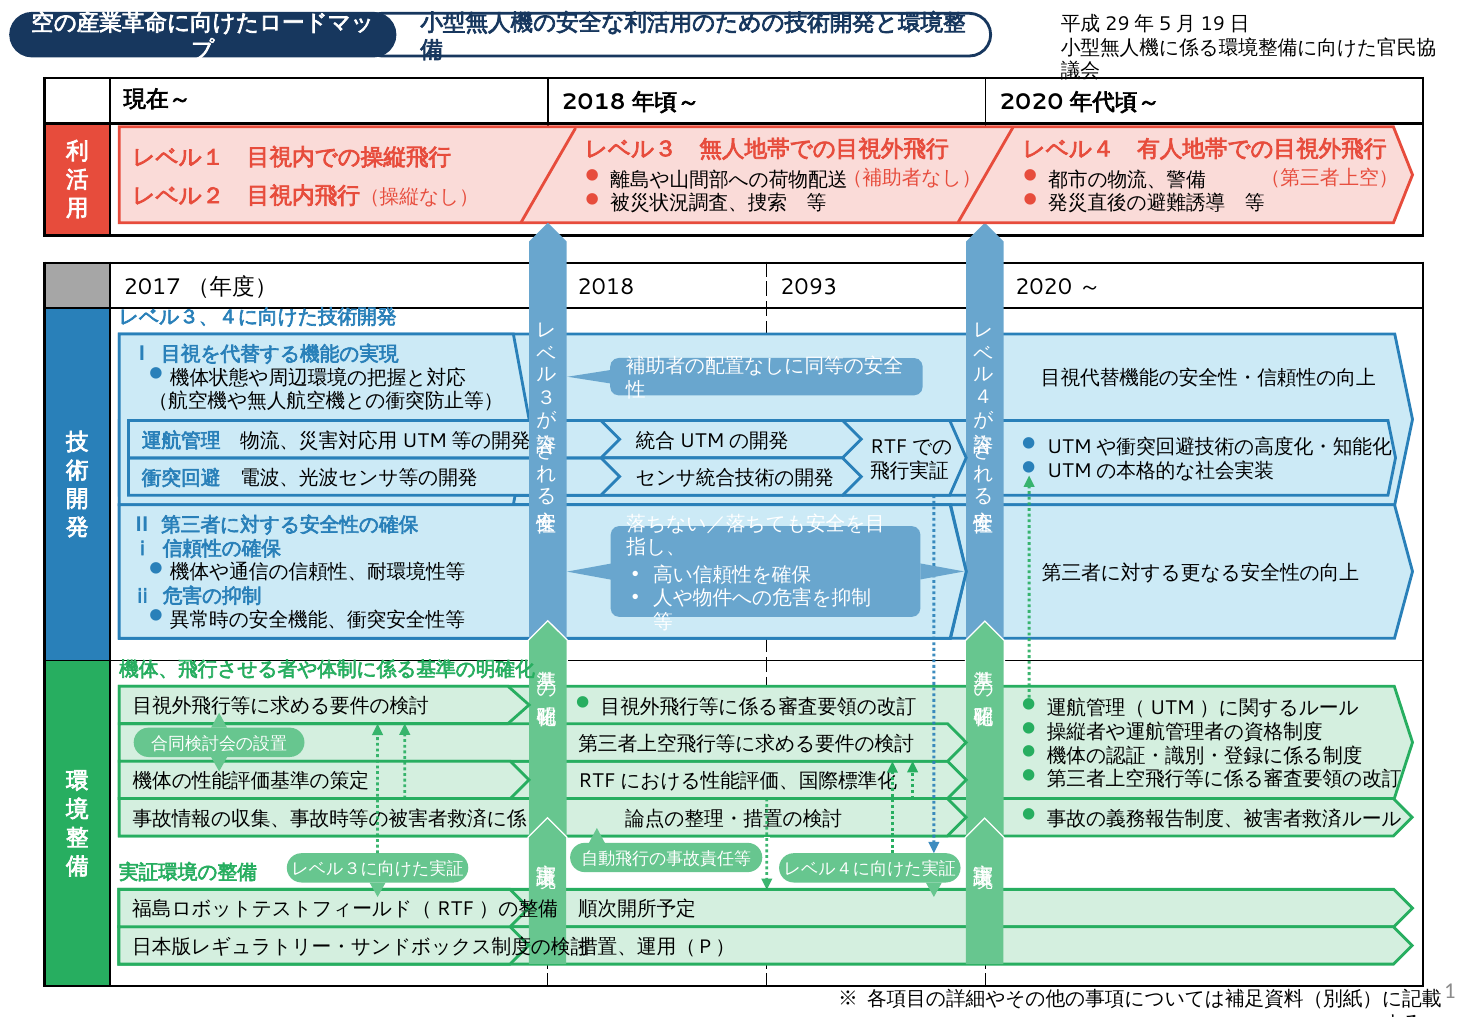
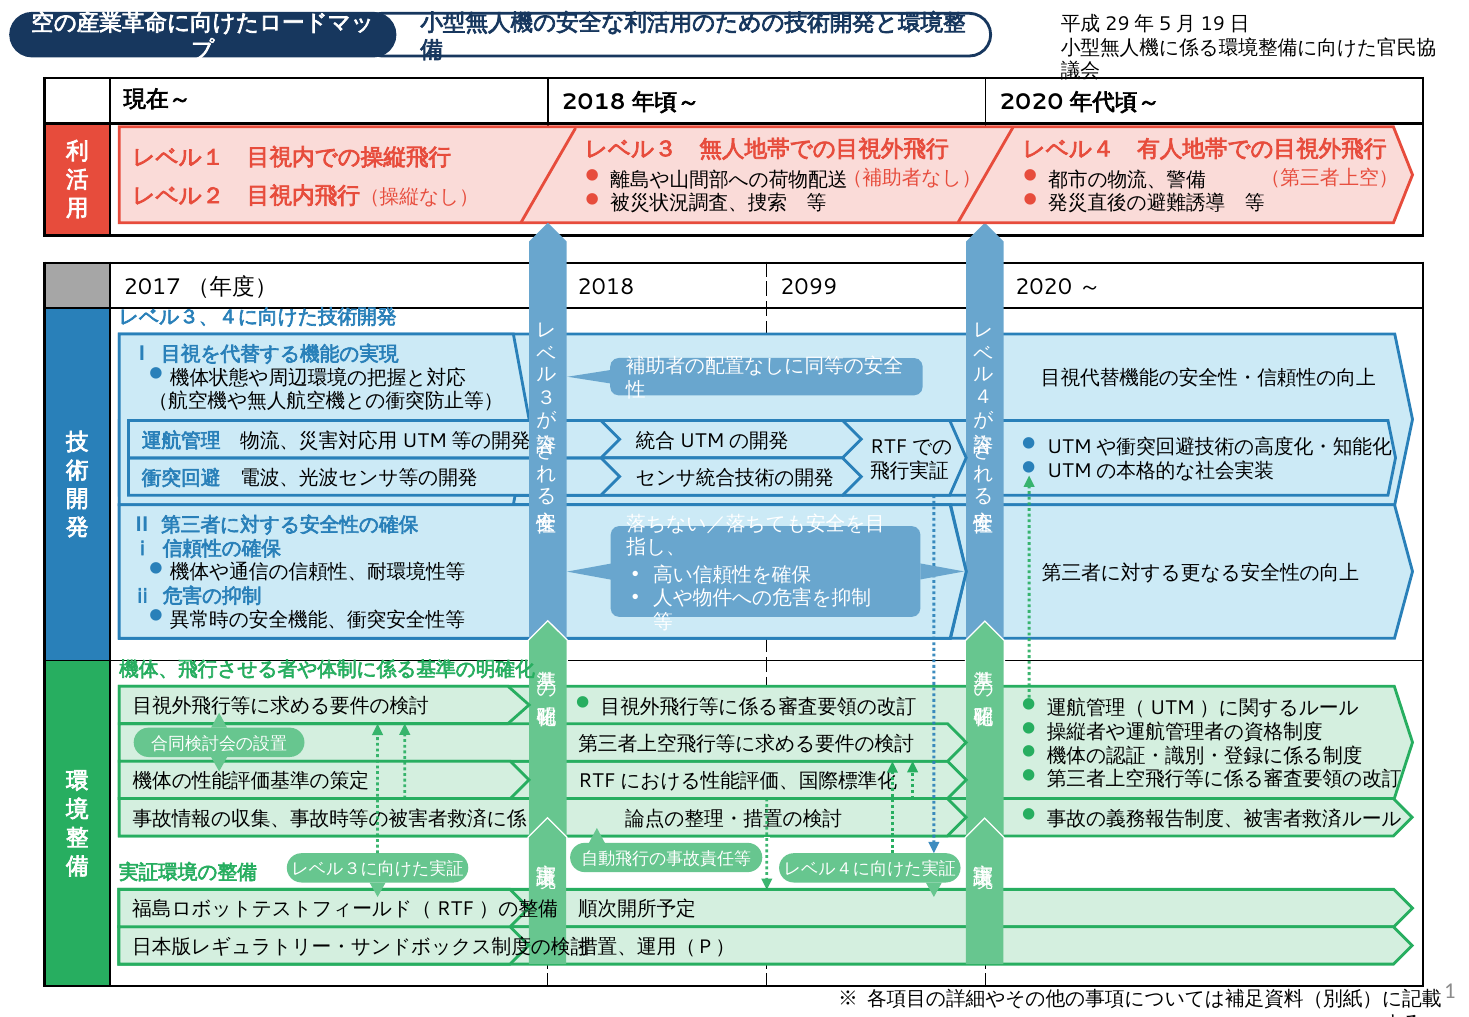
2093: 2093 -> 2099
